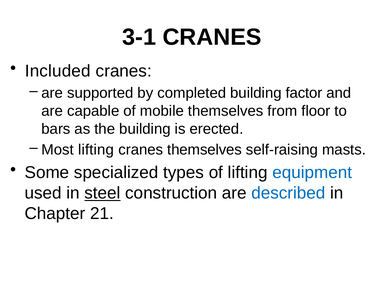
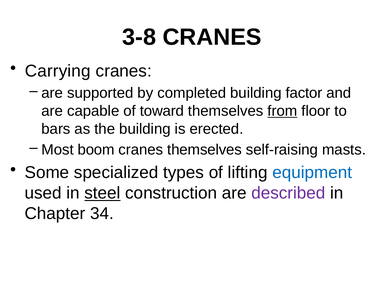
3-1: 3-1 -> 3-8
Included: Included -> Carrying
mobile: mobile -> toward
from underline: none -> present
Most lifting: lifting -> boom
described colour: blue -> purple
21: 21 -> 34
